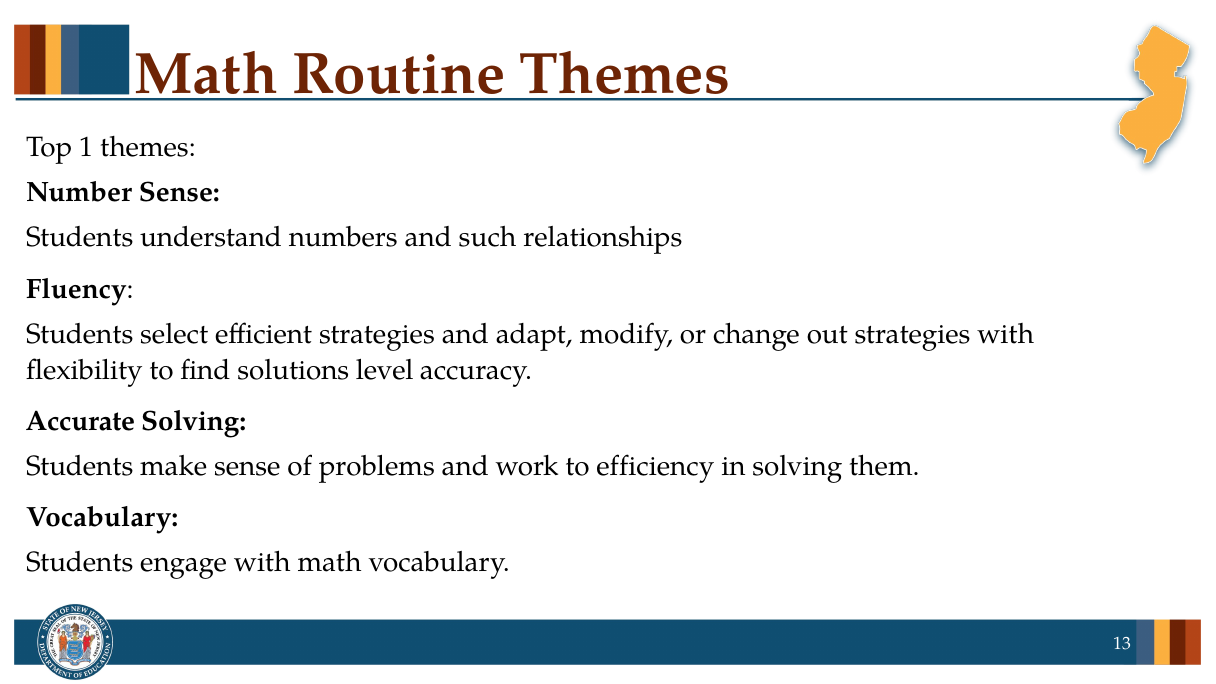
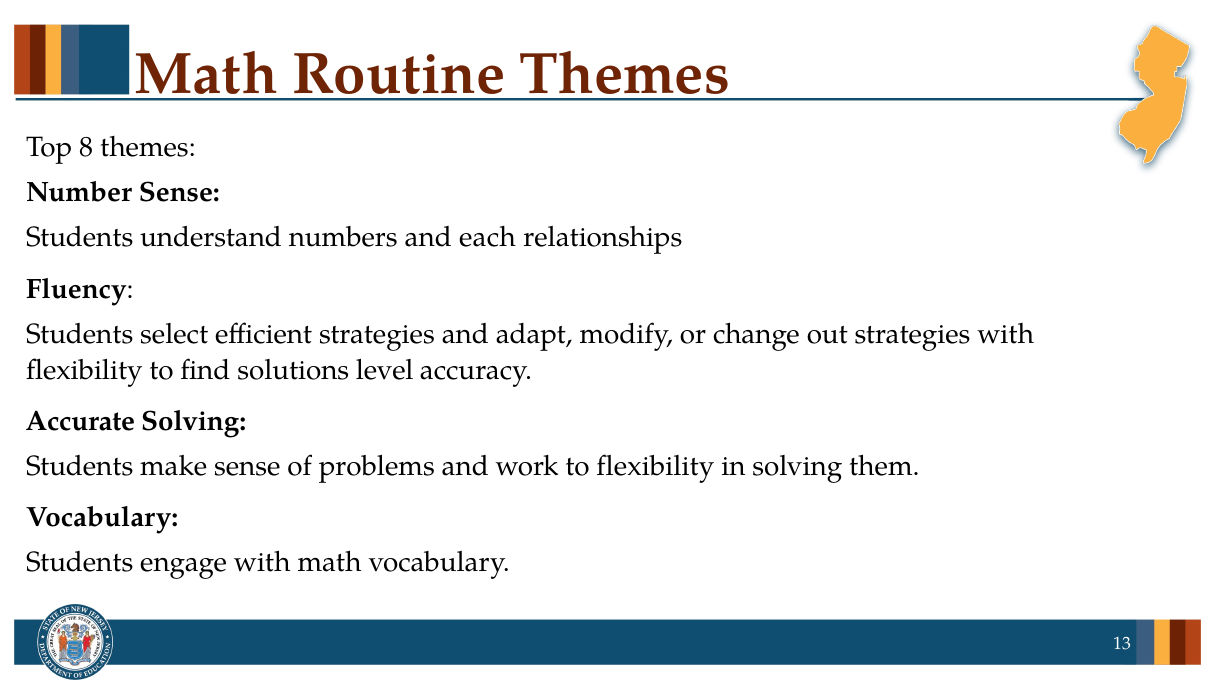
1: 1 -> 8
such: such -> each
to efficiency: efficiency -> flexibility
